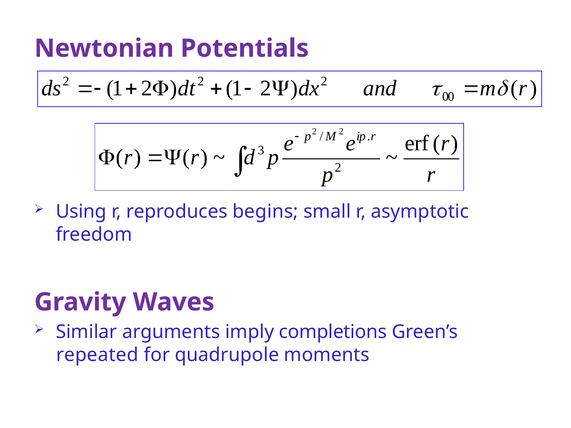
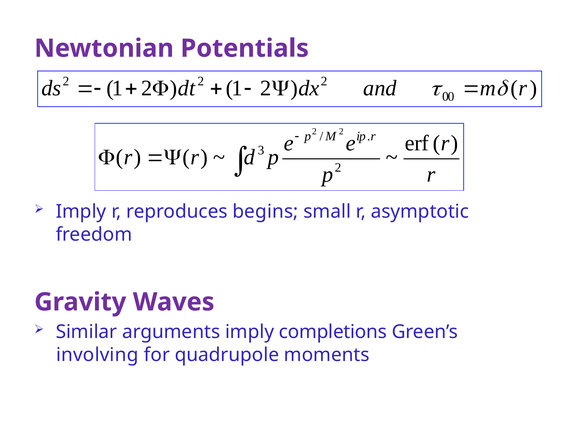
Using at (81, 212): Using -> Imply
repeated: repeated -> involving
